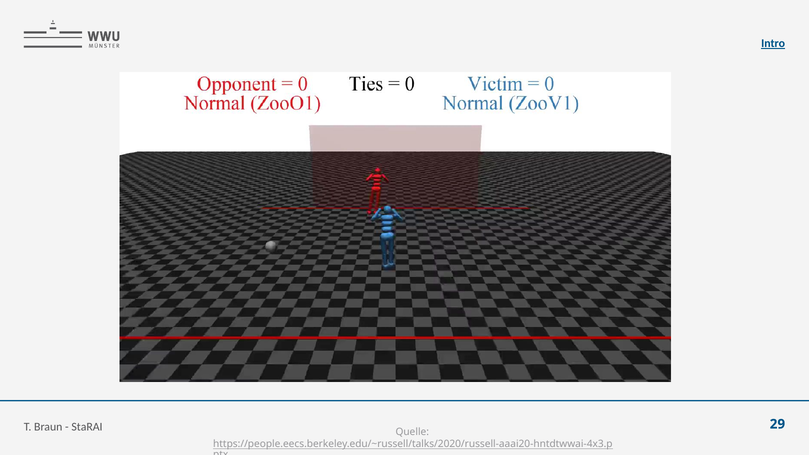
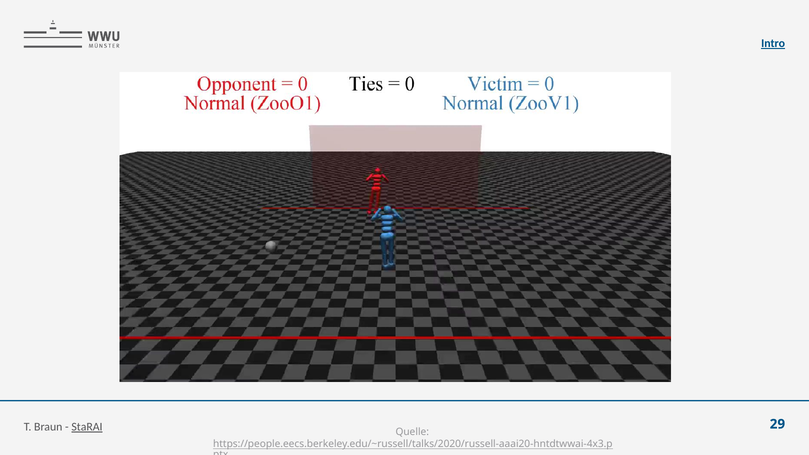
StaRAI underline: none -> present
